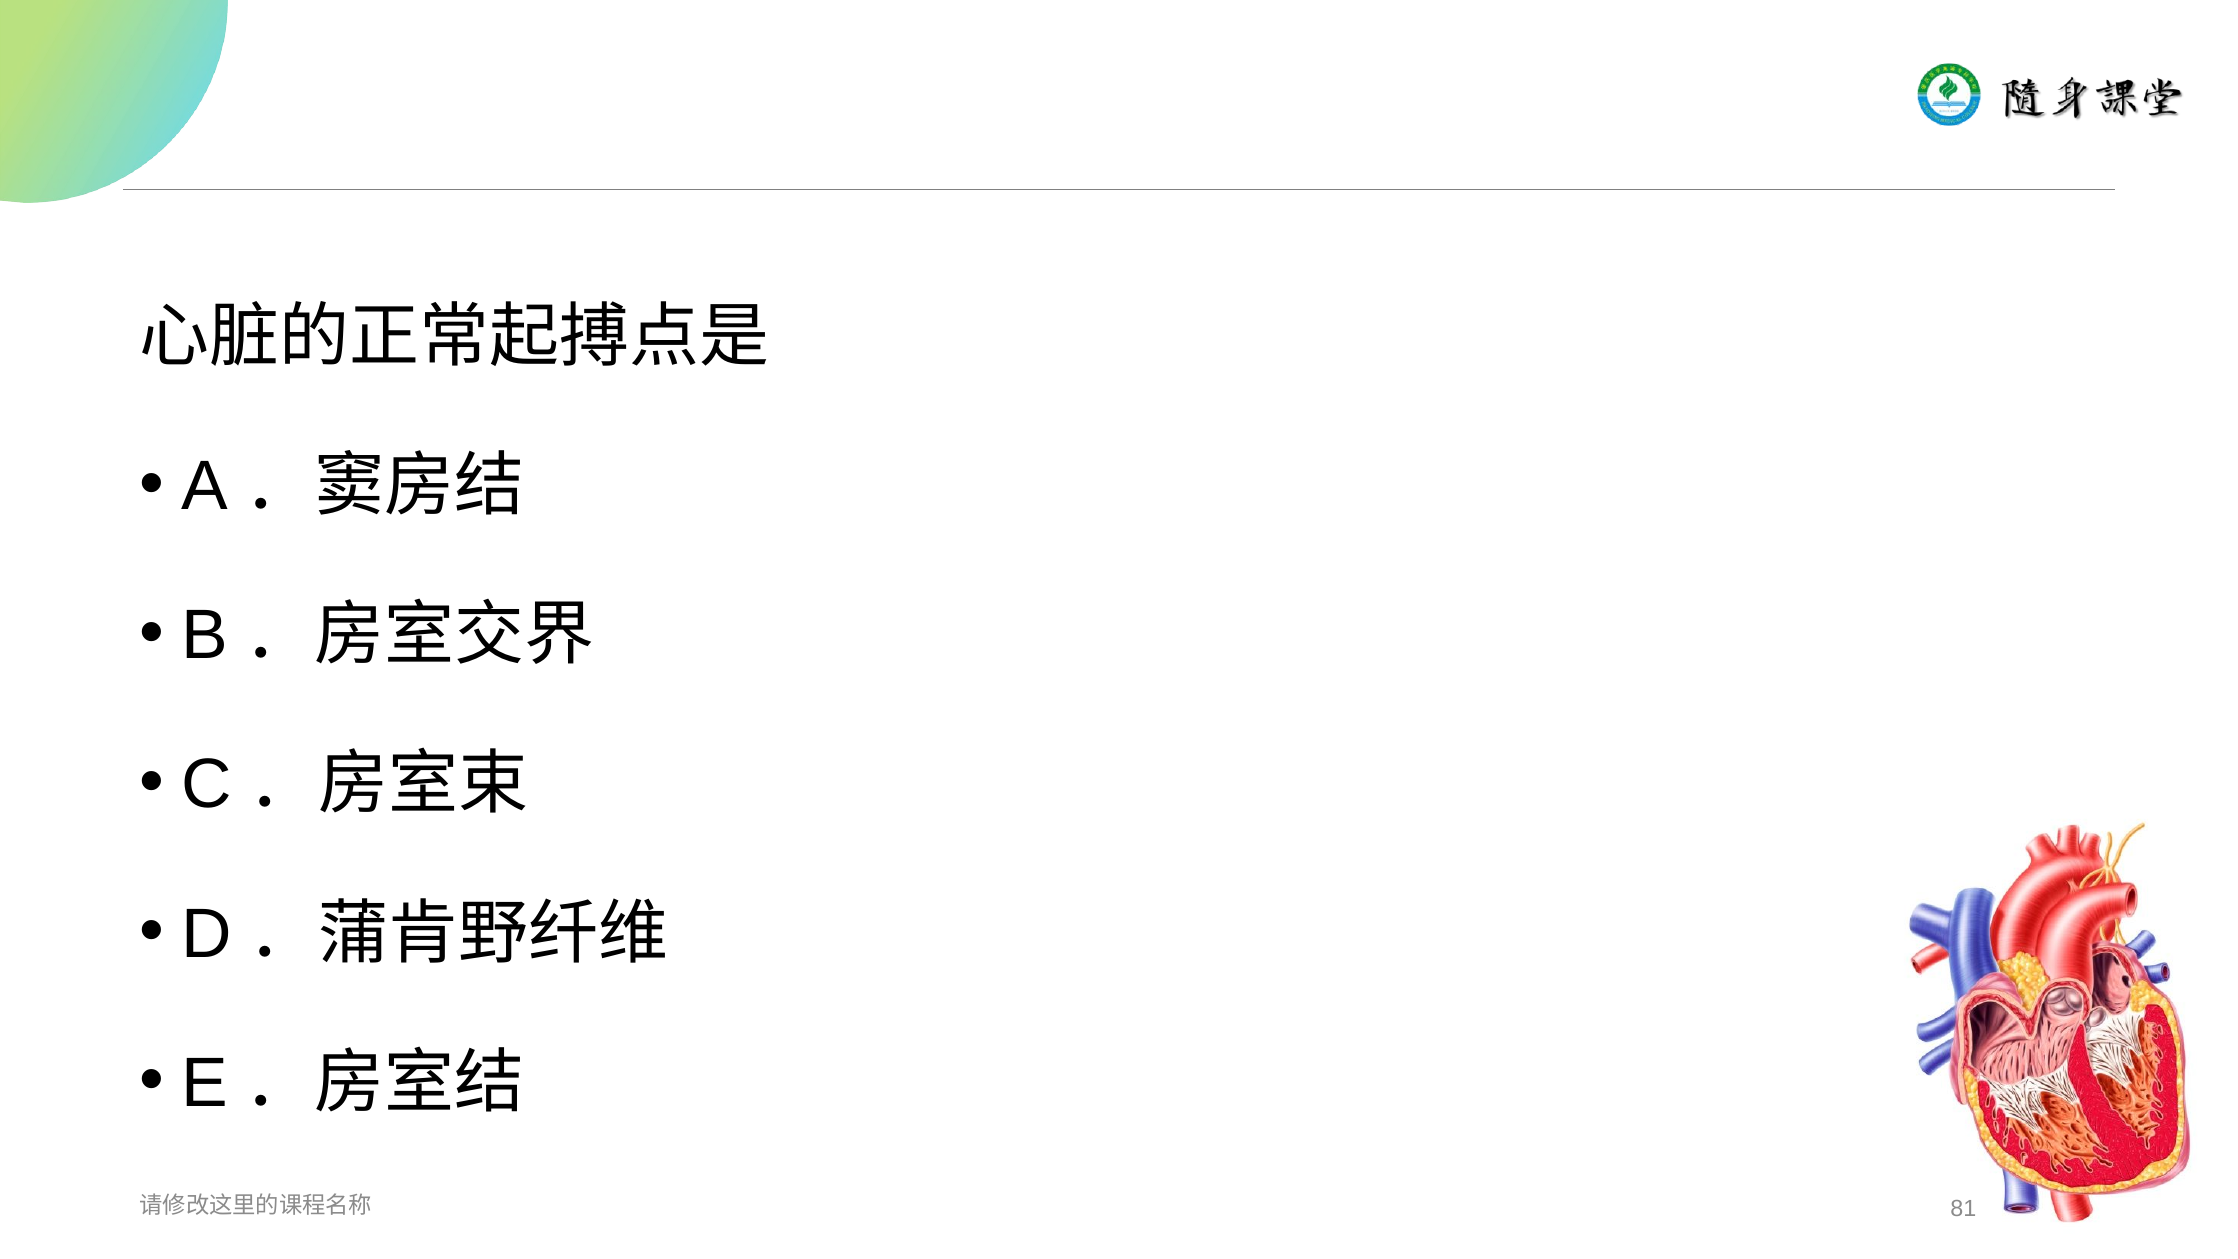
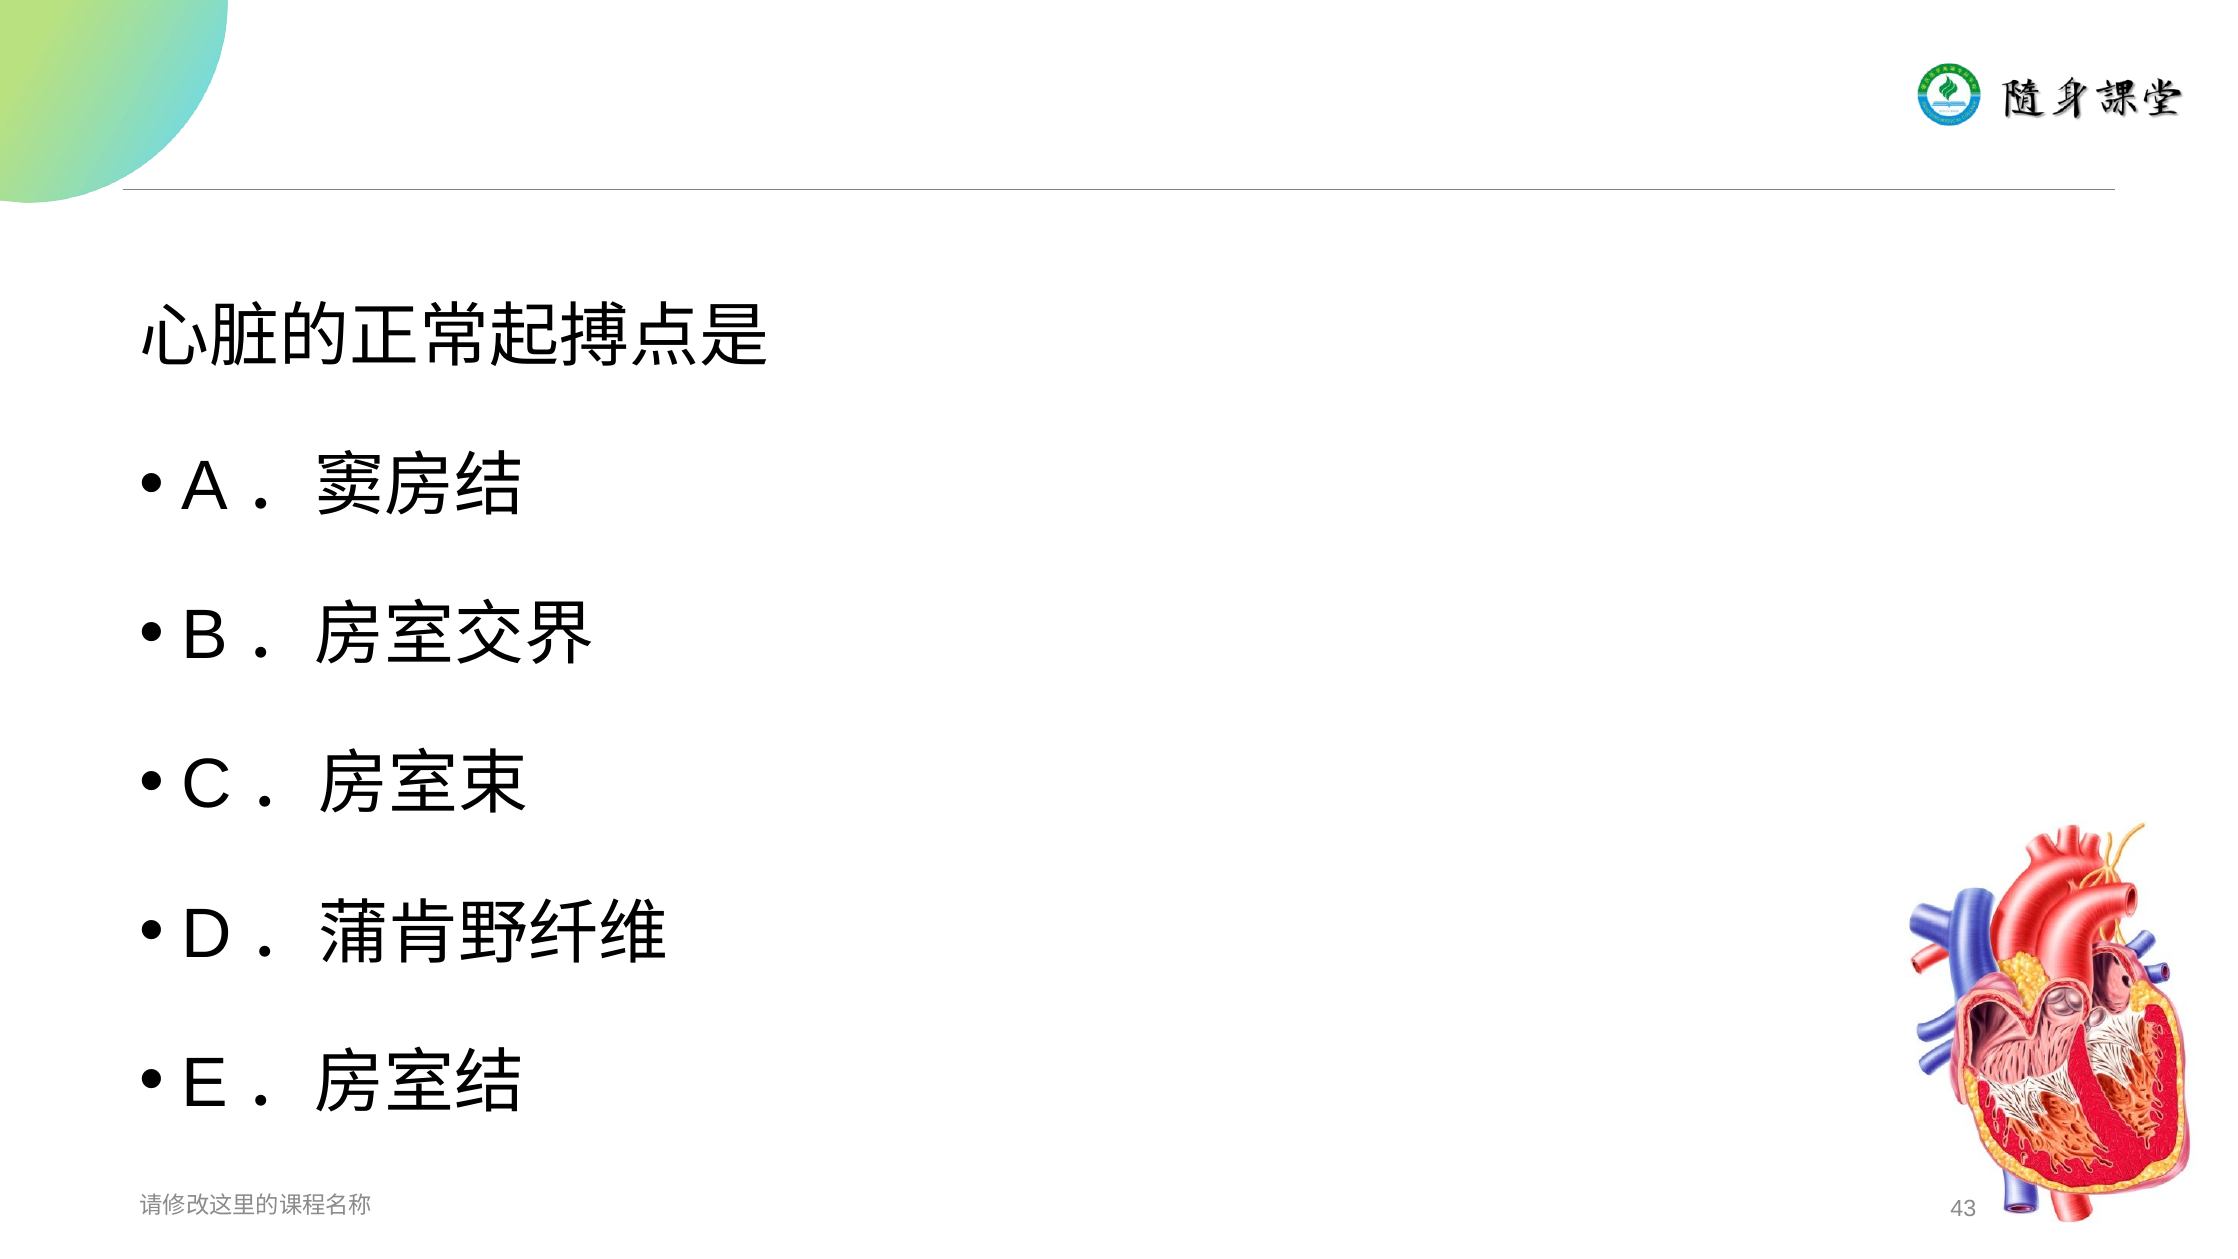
81: 81 -> 43
